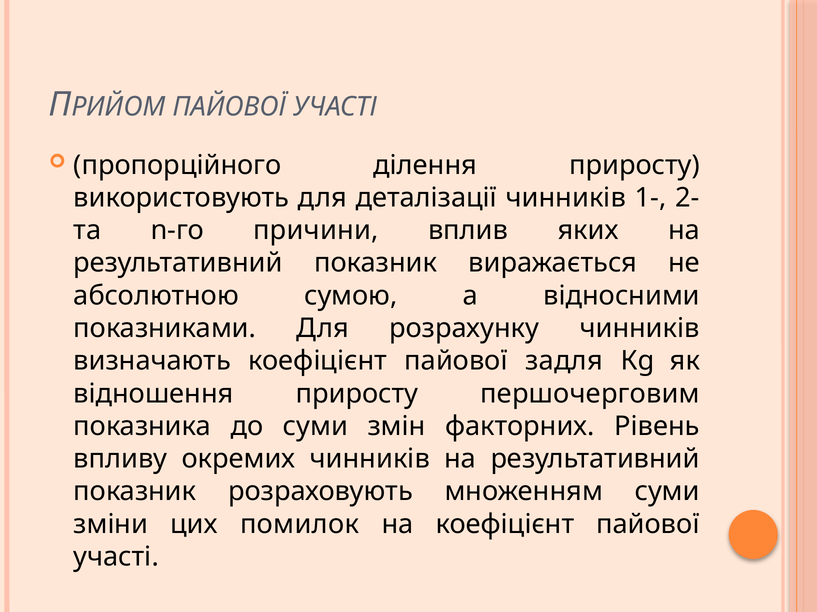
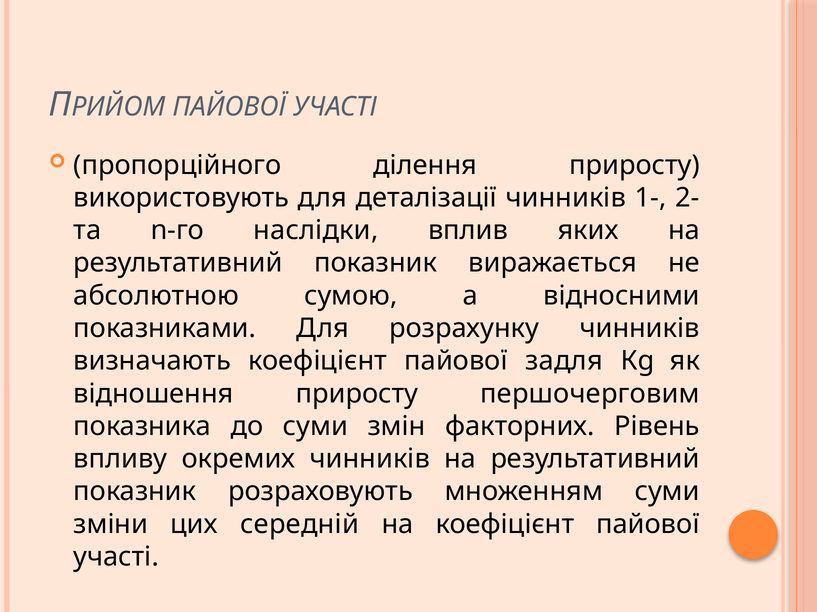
причини: причини -> наслідки
помилок: помилок -> середній
